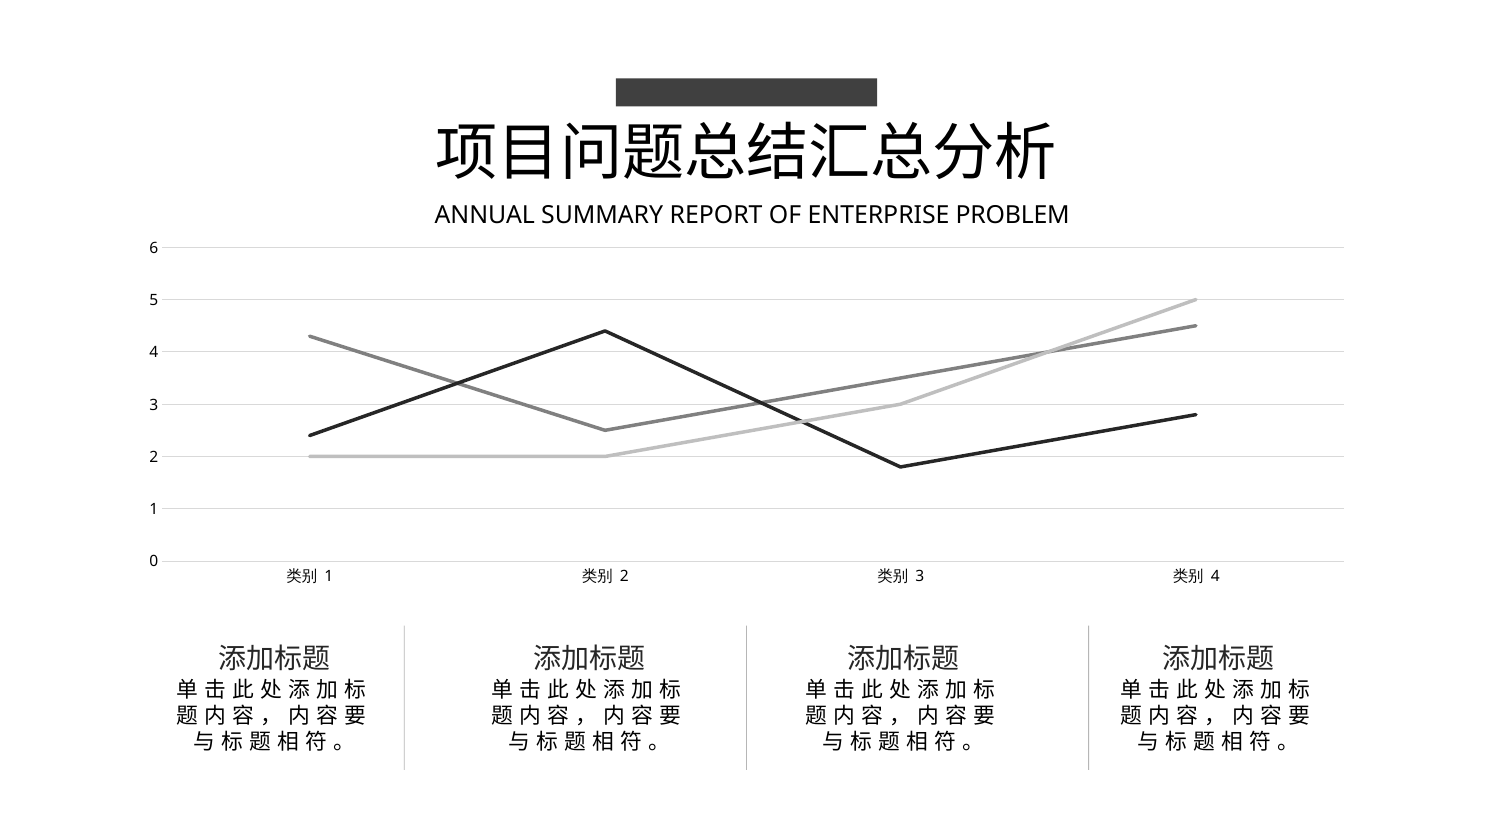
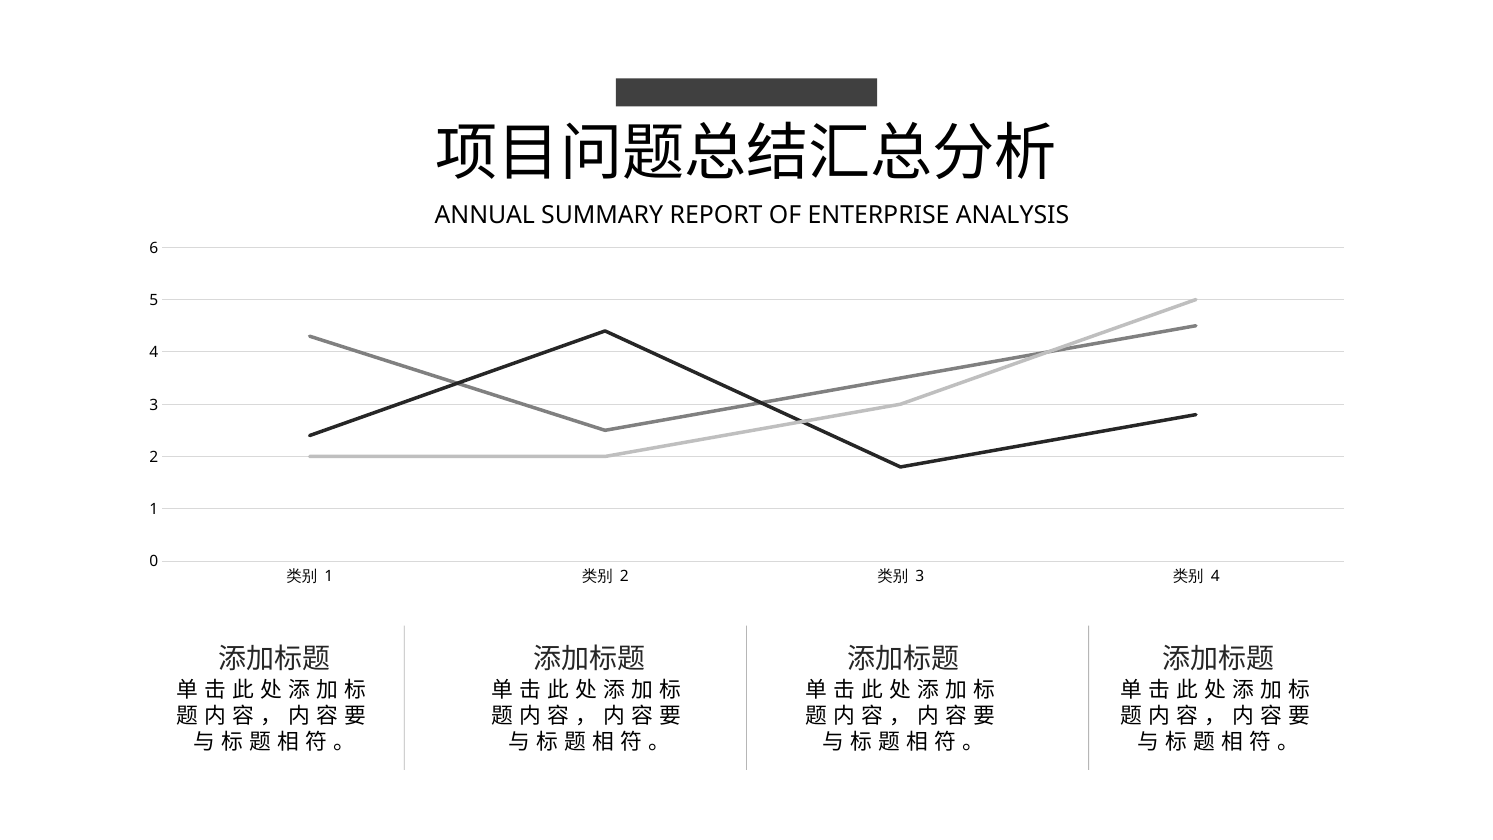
PROBLEM: PROBLEM -> ANALYSIS
